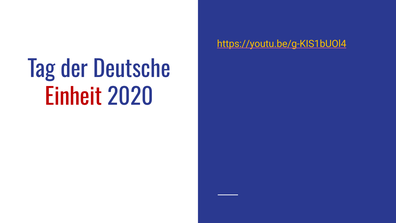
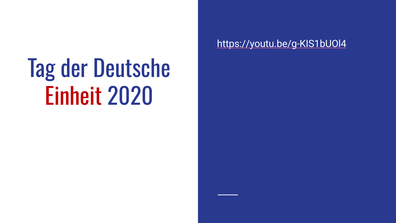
https://youtu.be/g-KIS1bUOl4 colour: yellow -> white
